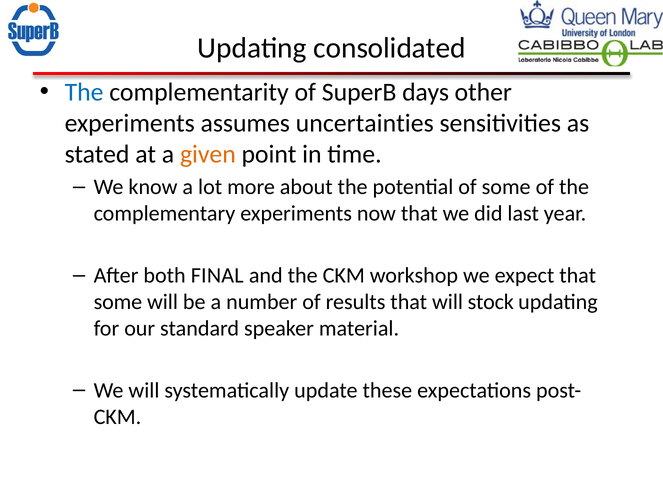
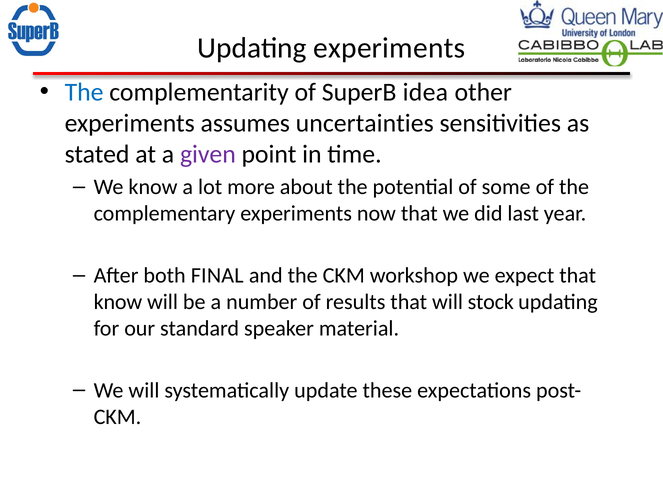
Updating consolidated: consolidated -> experiments
days: days -> idea
given colour: orange -> purple
some at (118, 302): some -> know
